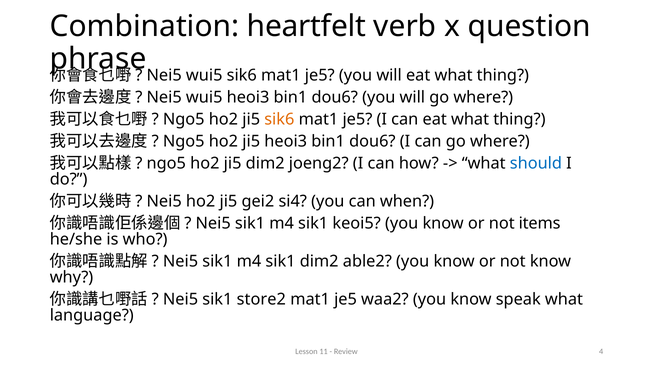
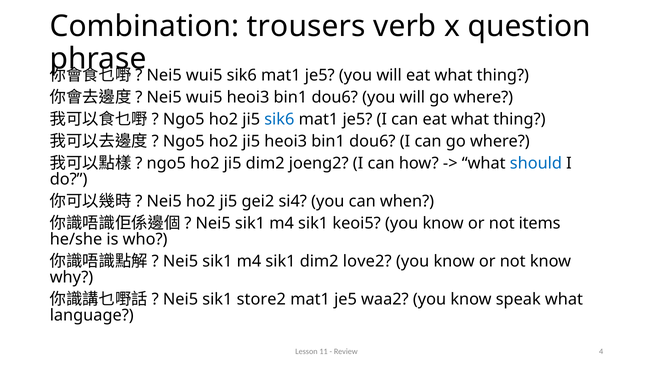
heartfelt: heartfelt -> trousers
sik6 at (279, 119) colour: orange -> blue
able2: able2 -> love2
